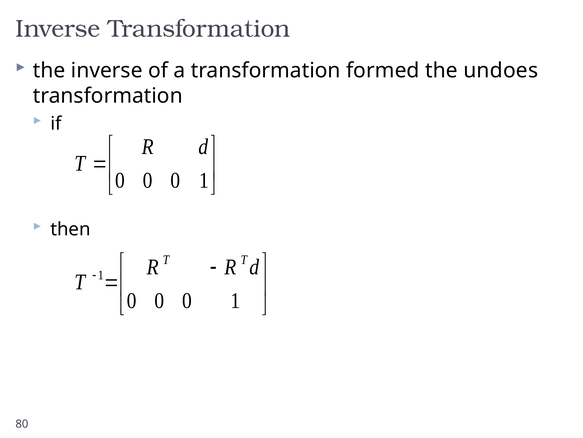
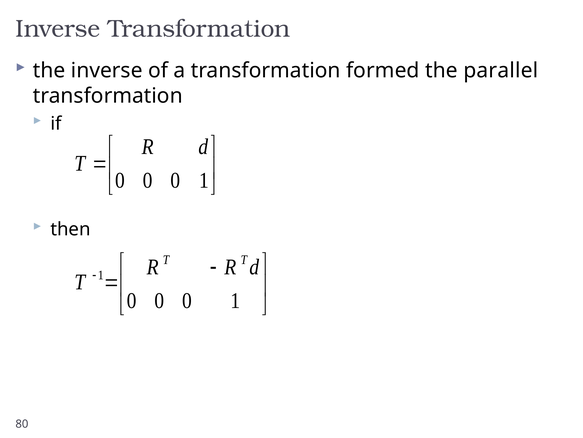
undoes: undoes -> parallel
